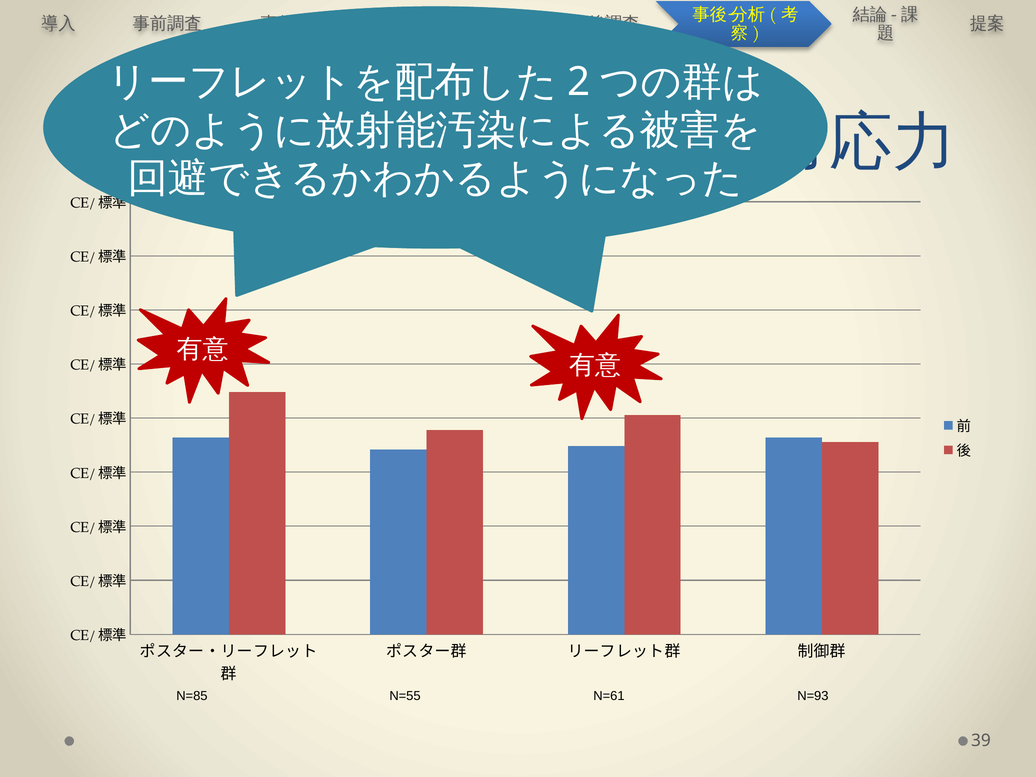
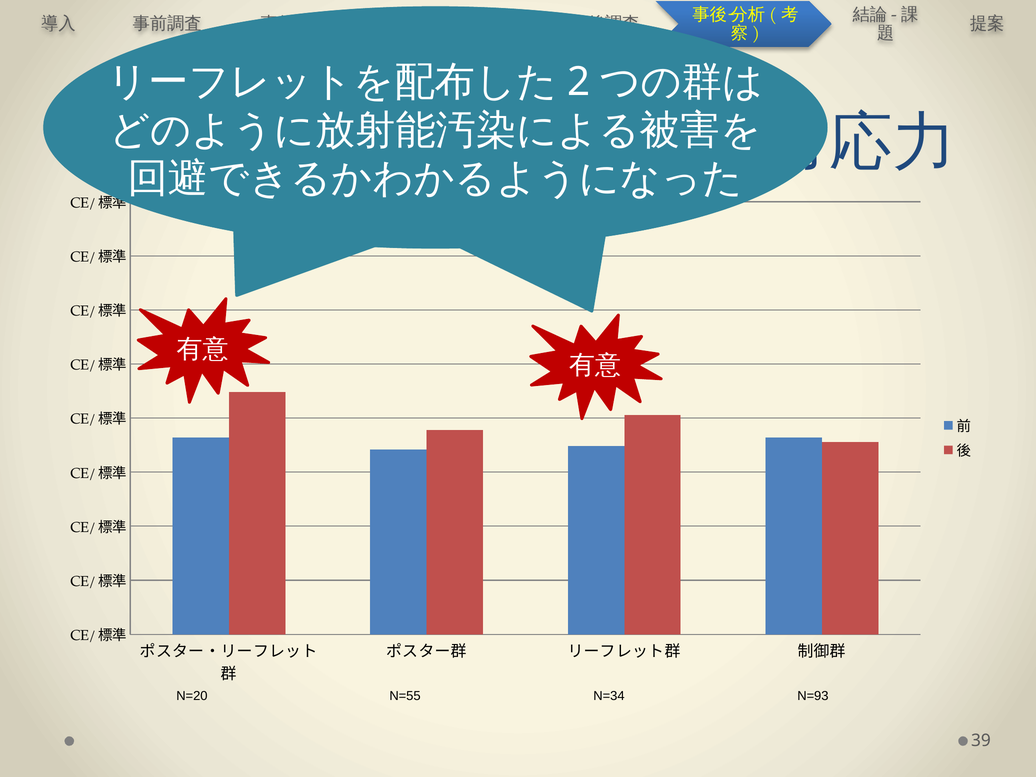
N=85: N=85 -> N=20
N=61: N=61 -> N=34
